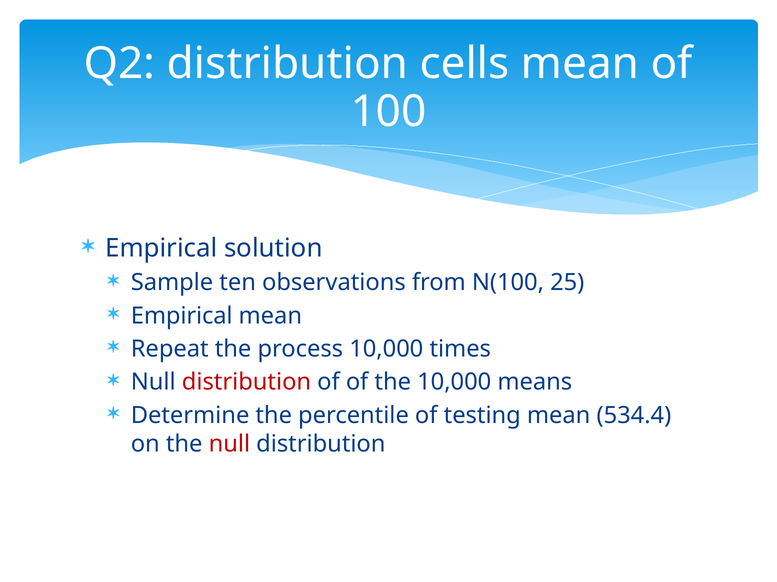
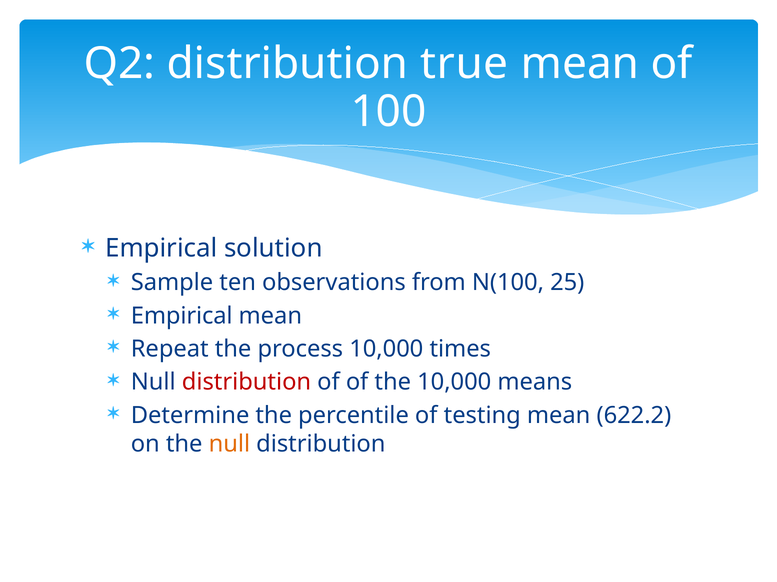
cells: cells -> true
534.4: 534.4 -> 622.2
null at (229, 444) colour: red -> orange
